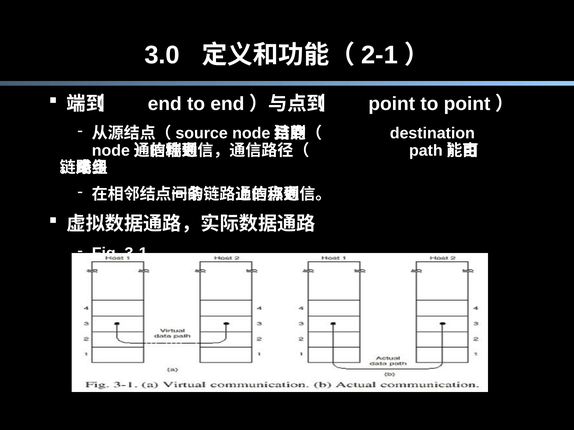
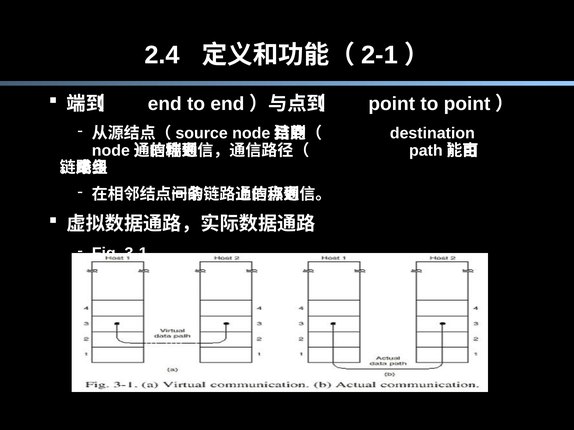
3.0: 3.0 -> 2.4
